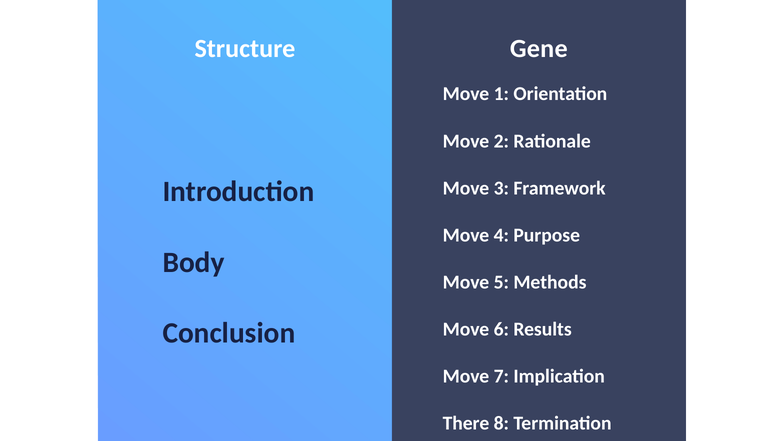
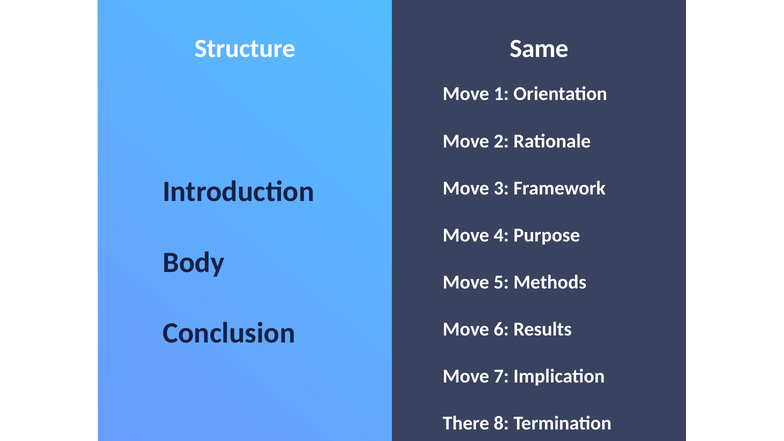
Gene: Gene -> Same
